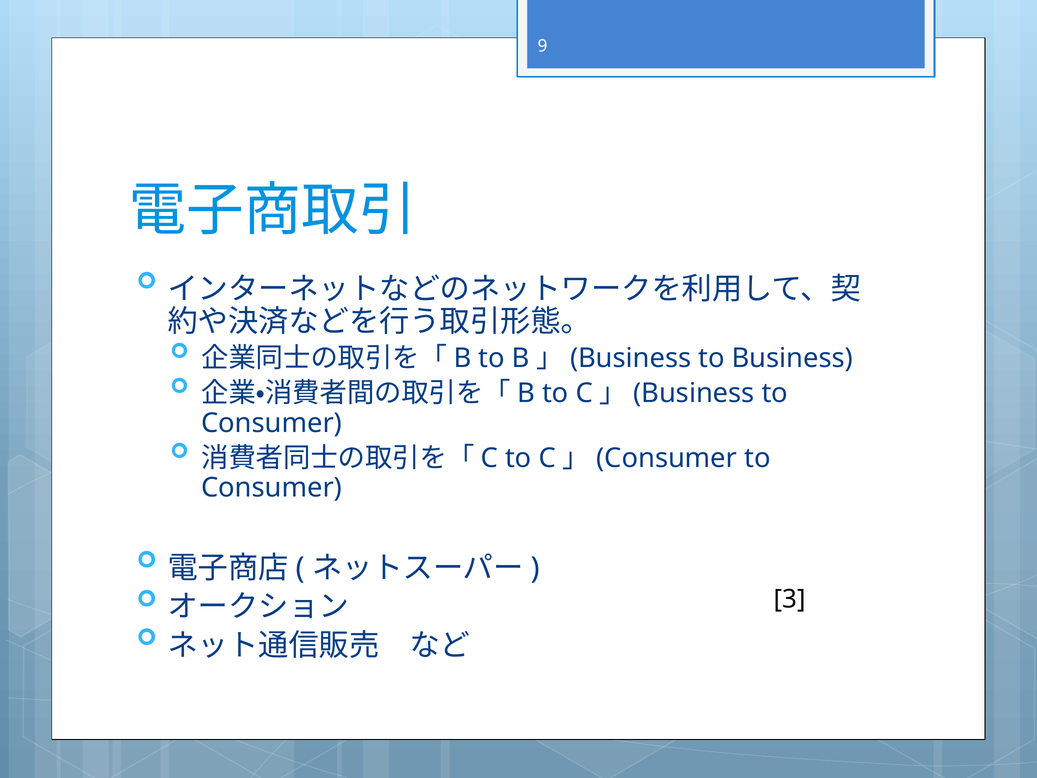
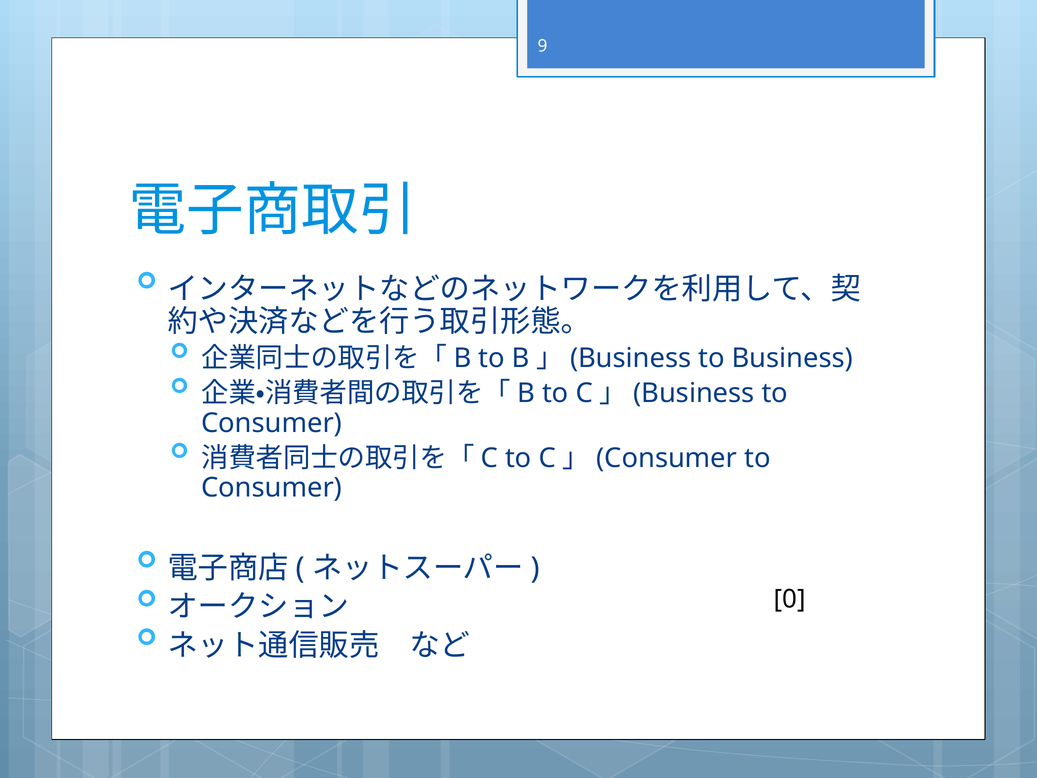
3: 3 -> 0
